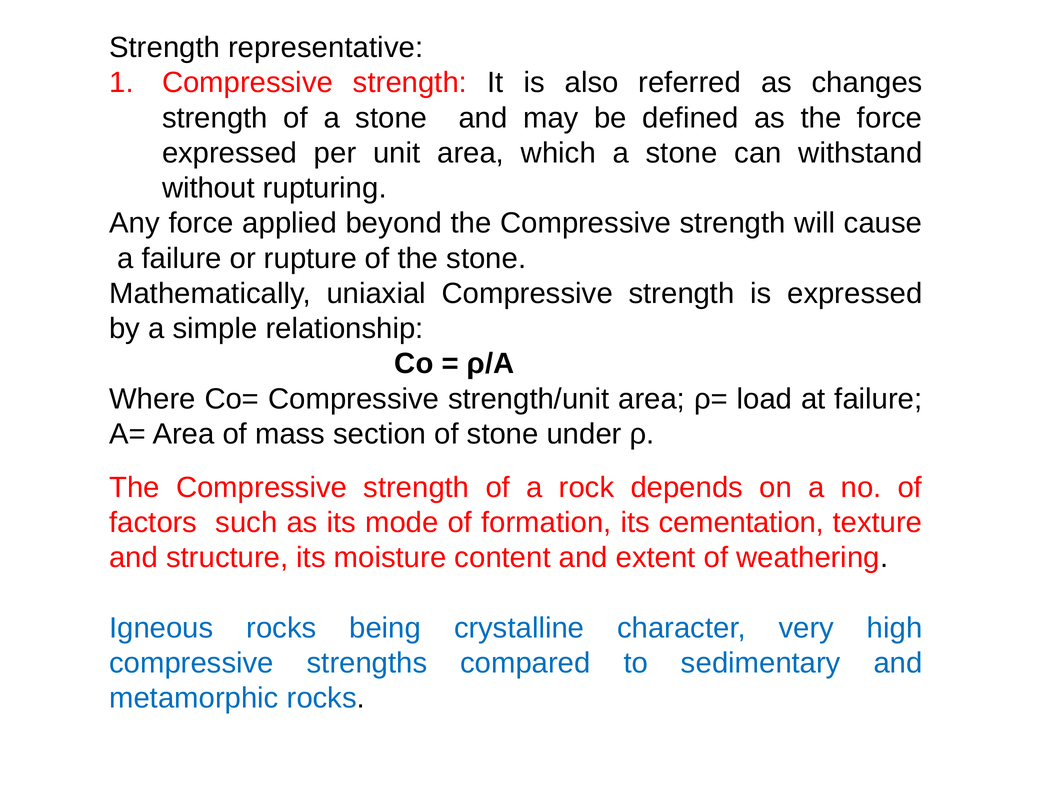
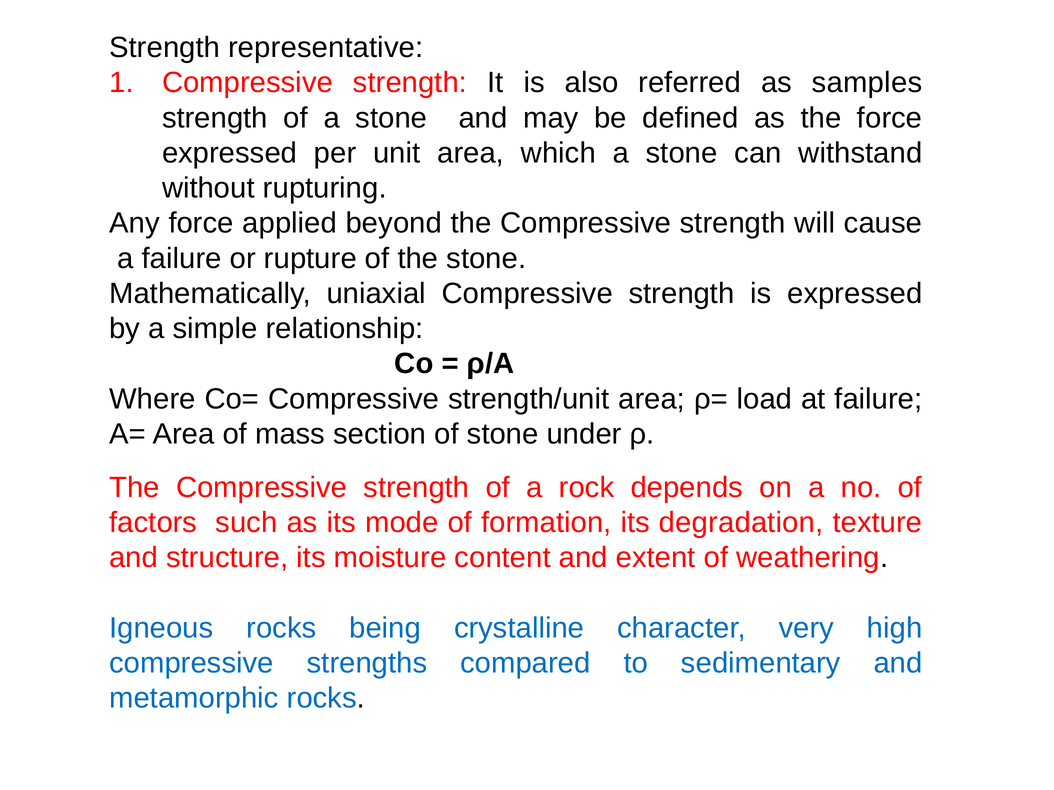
changes: changes -> samples
cementation: cementation -> degradation
